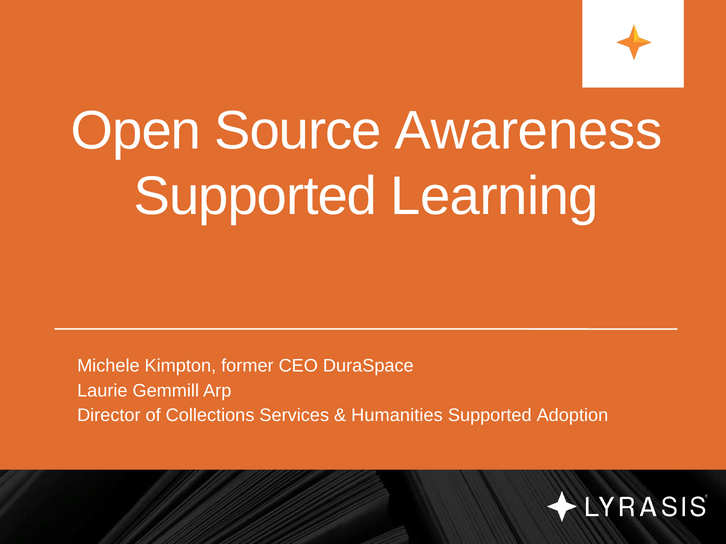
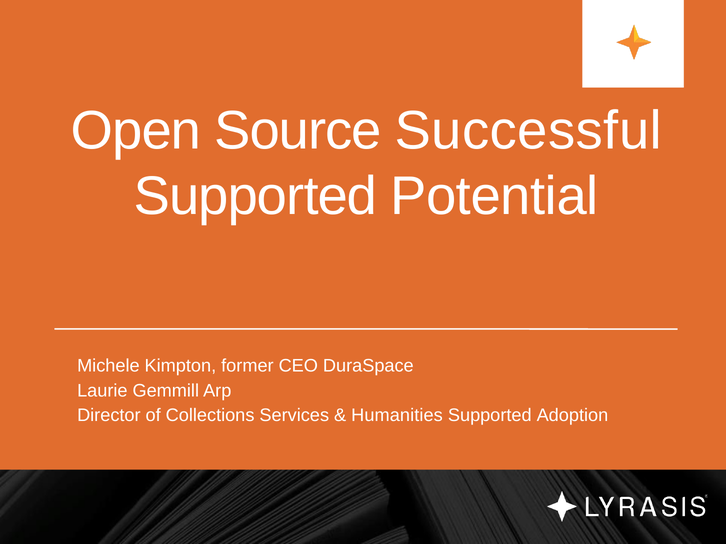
Awareness: Awareness -> Successful
Learning: Learning -> Potential
